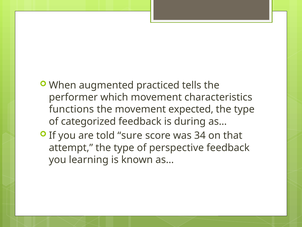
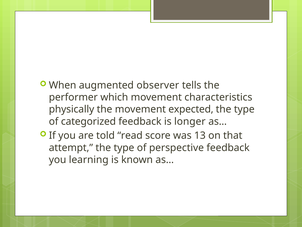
practiced: practiced -> observer
functions: functions -> physically
during: during -> longer
sure: sure -> read
34: 34 -> 13
